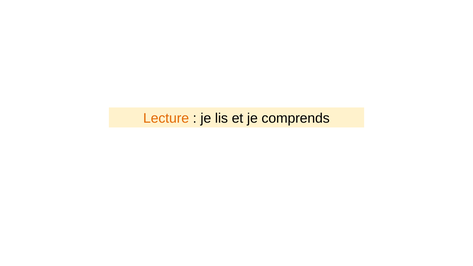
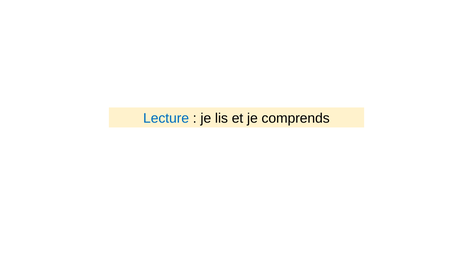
Lecture colour: orange -> blue
